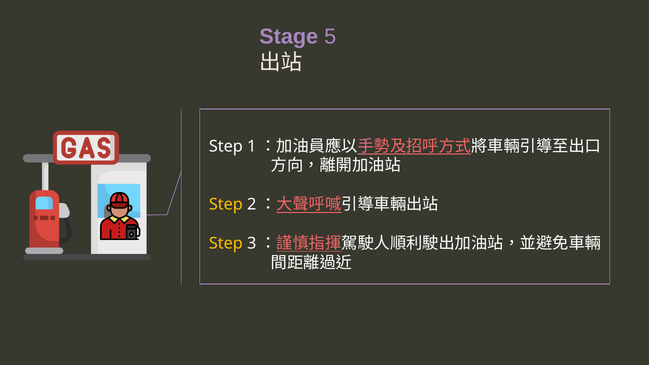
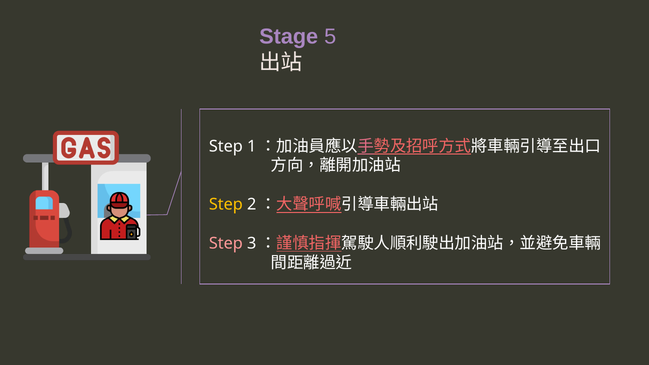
Step at (226, 244) colour: yellow -> pink
